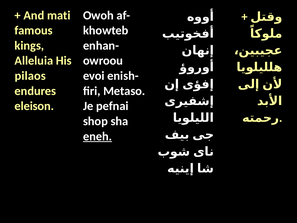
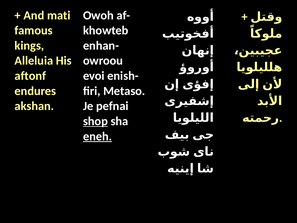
pilaos: pilaos -> aftonf
eleison: eleison -> akshan
shop underline: none -> present
